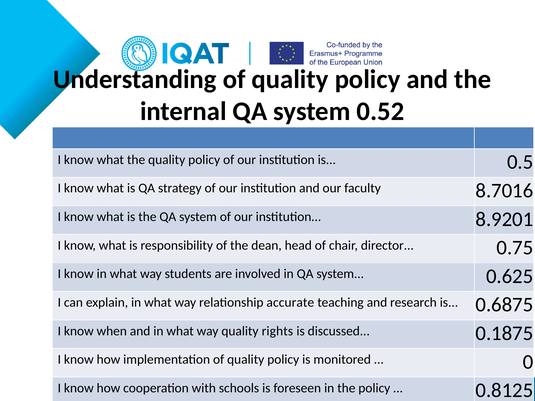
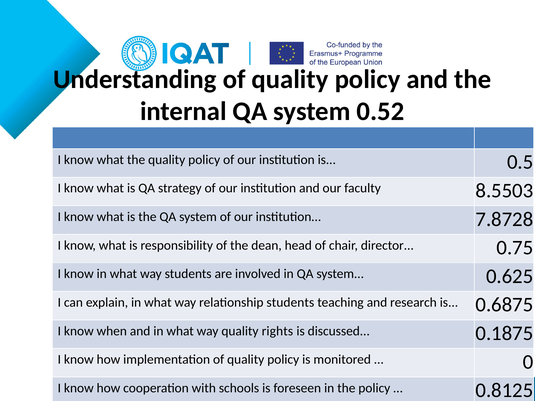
8.7016: 8.7016 -> 8.5503
8.9201: 8.9201 -> 7.8728
relationship accurate: accurate -> students
